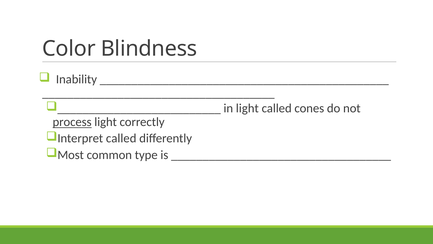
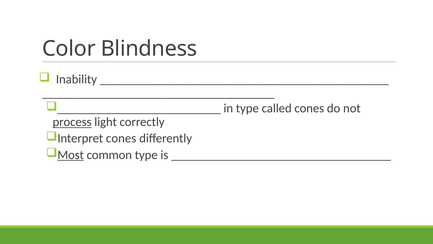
in light: light -> type
Interpret called: called -> cones
Most underline: none -> present
